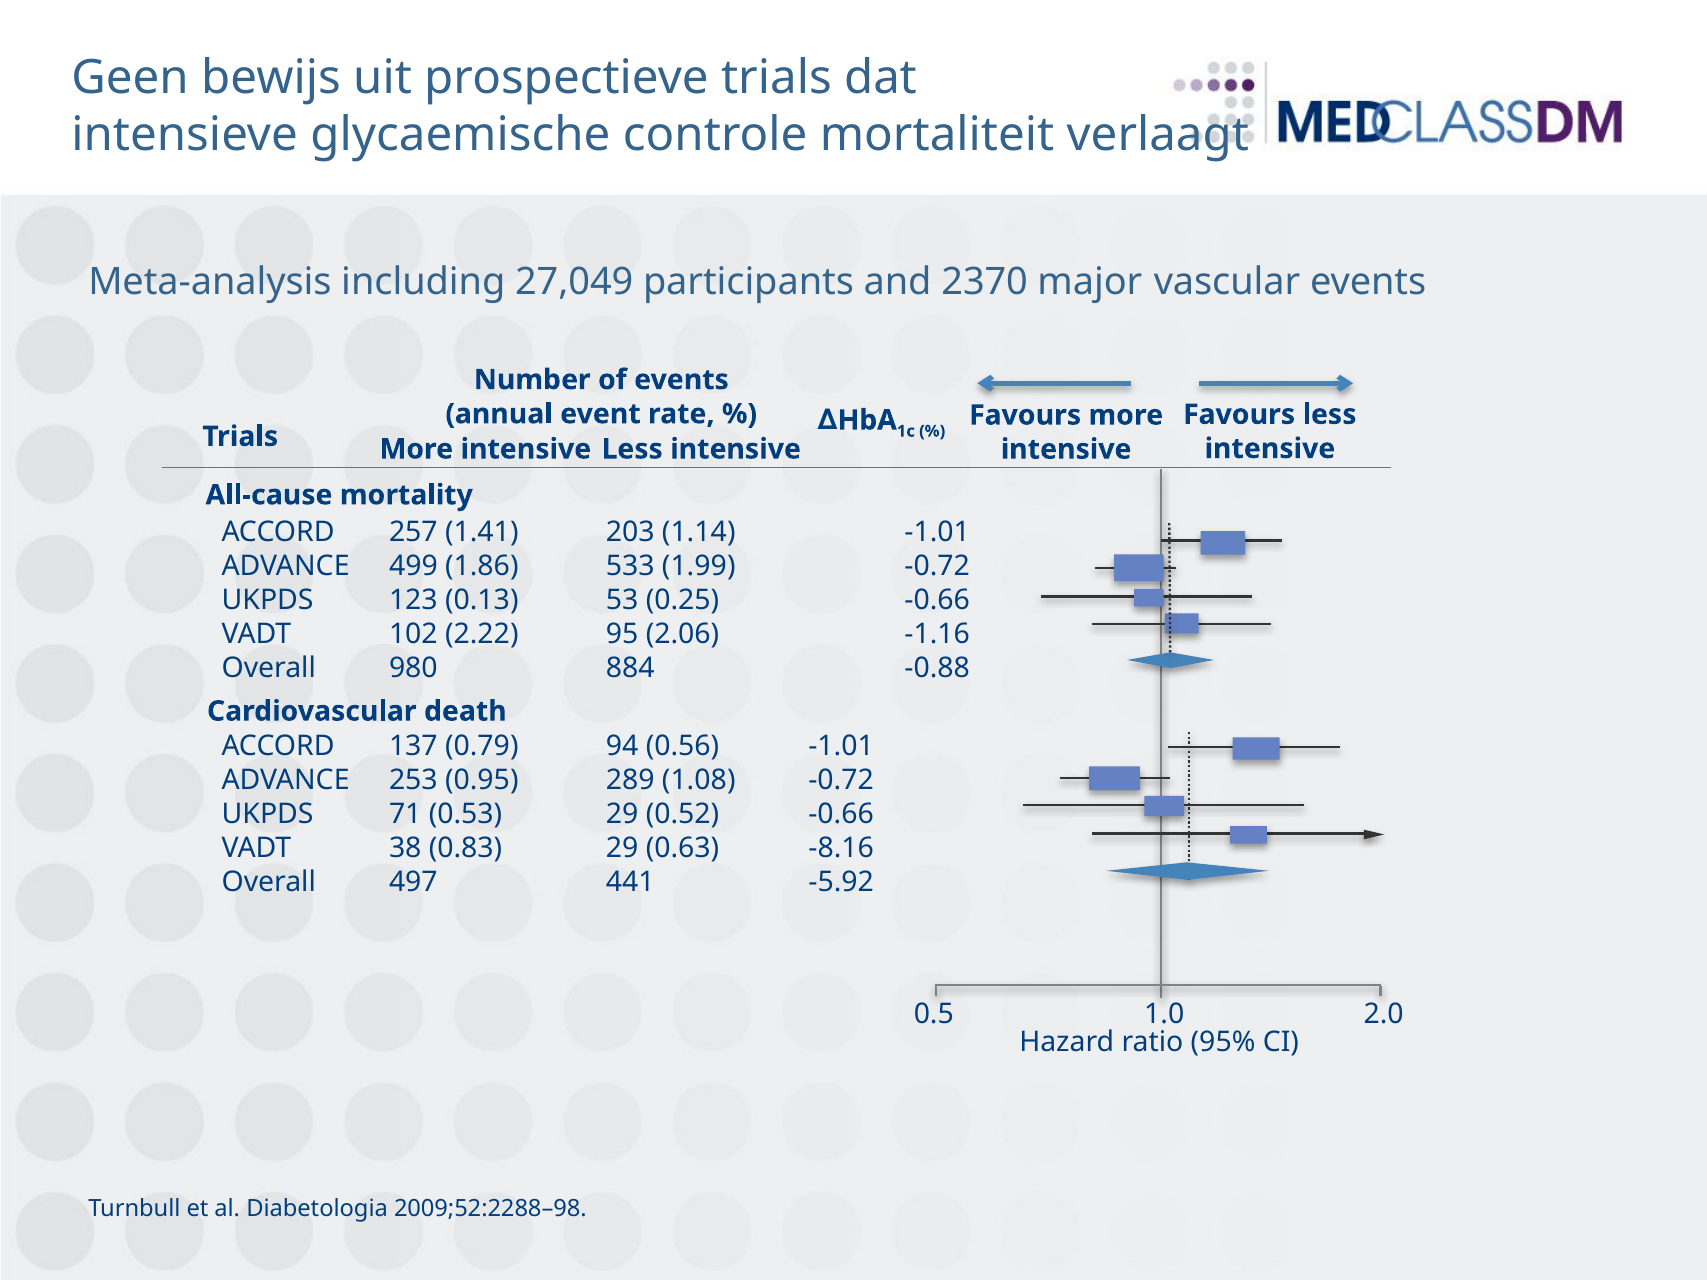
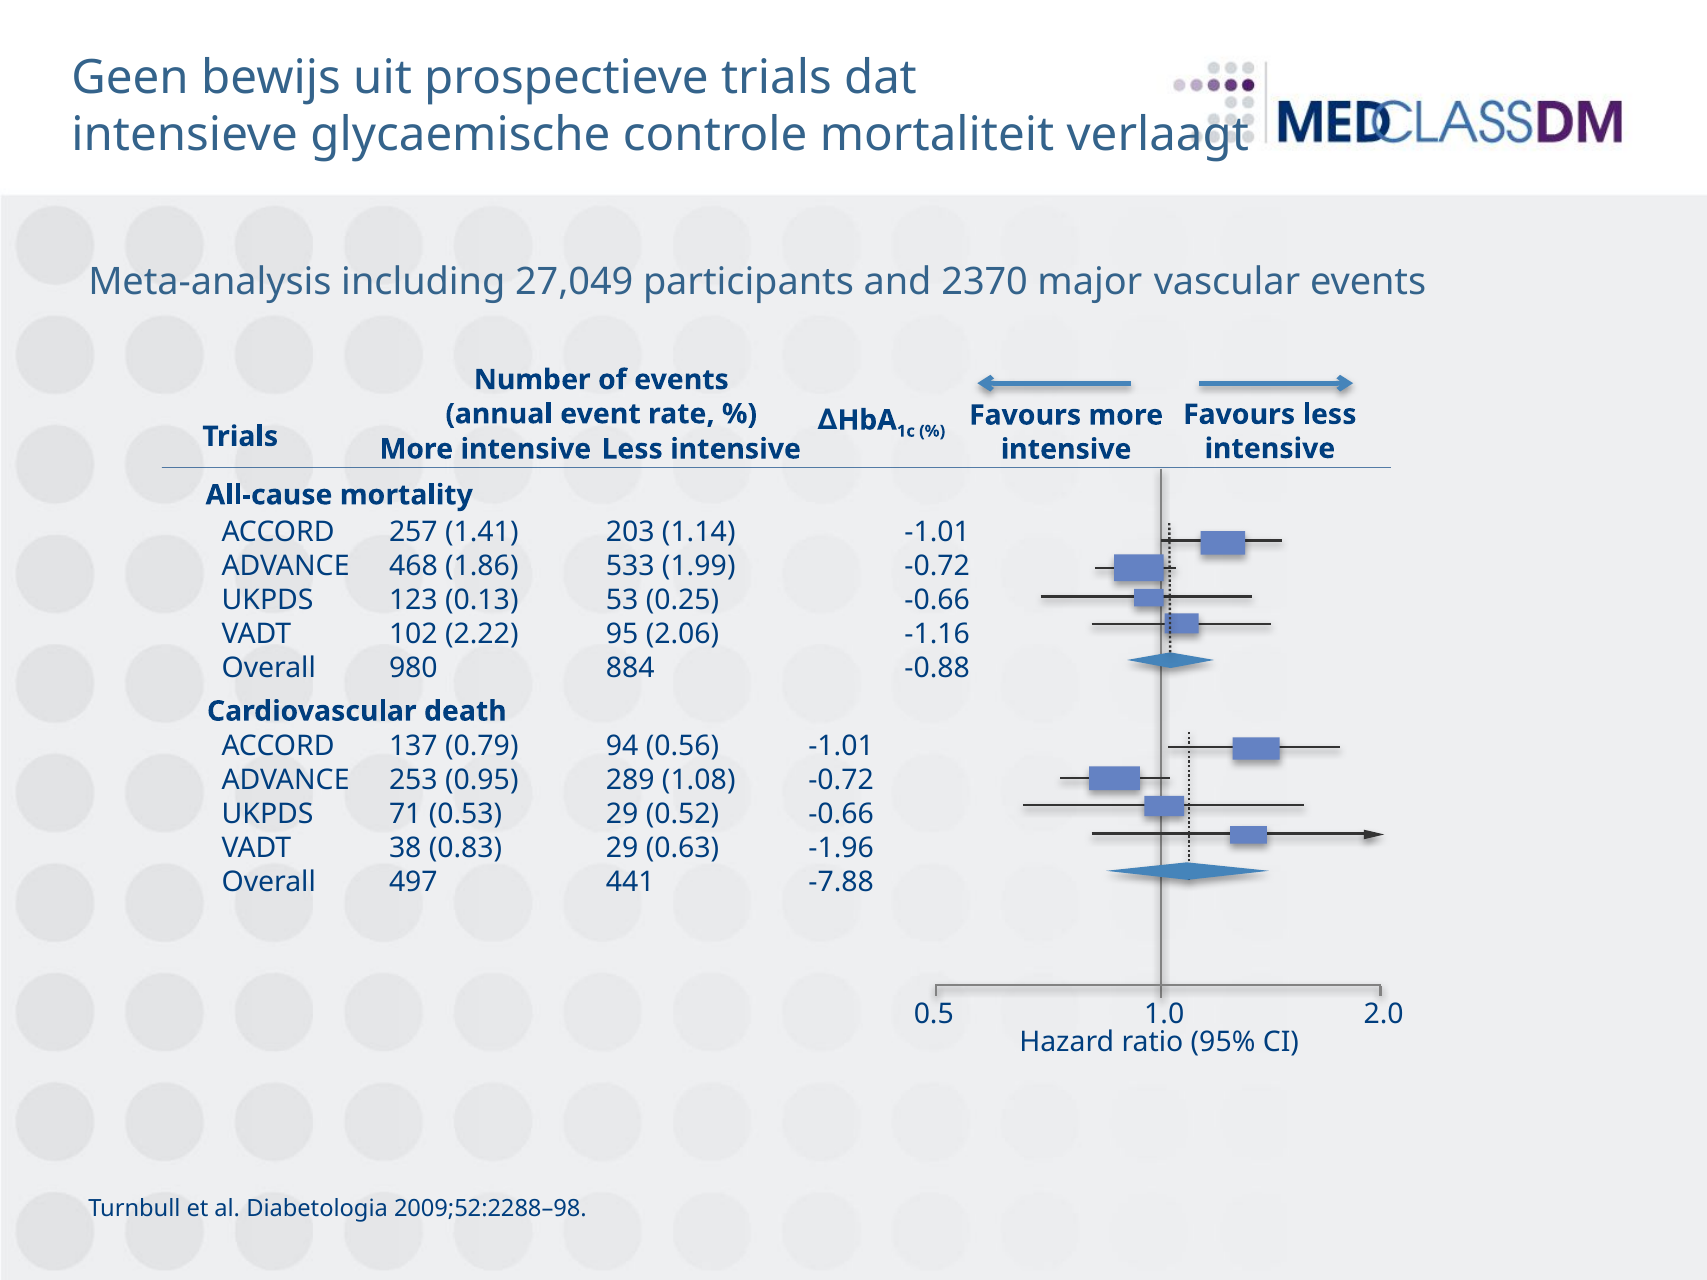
499: 499 -> 468
-8.16: -8.16 -> -1.96
-5.92: -5.92 -> -7.88
